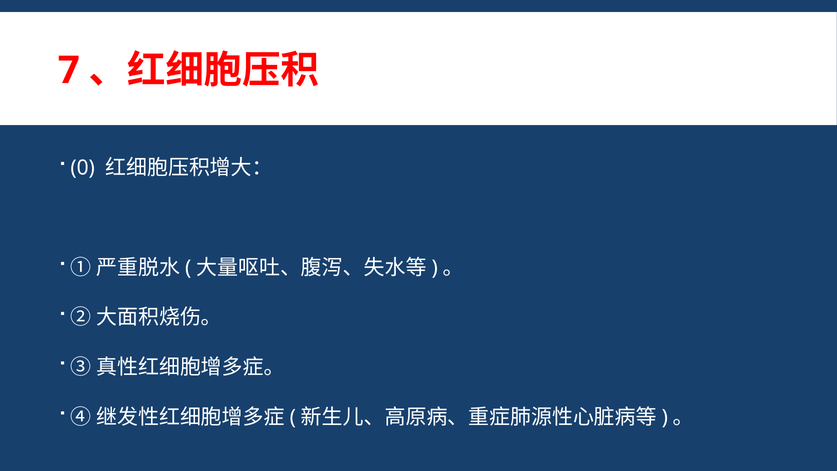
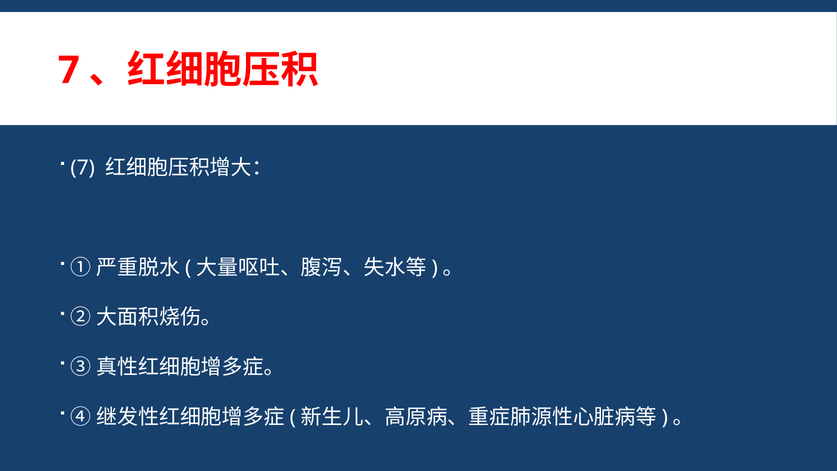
0 at (83, 168): 0 -> 7
